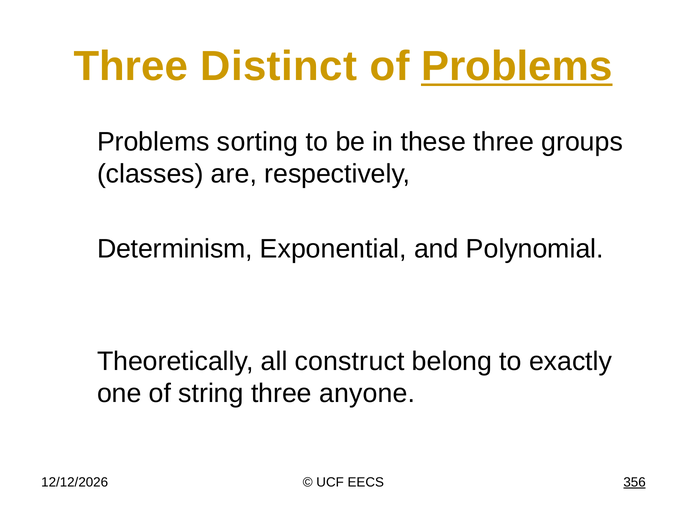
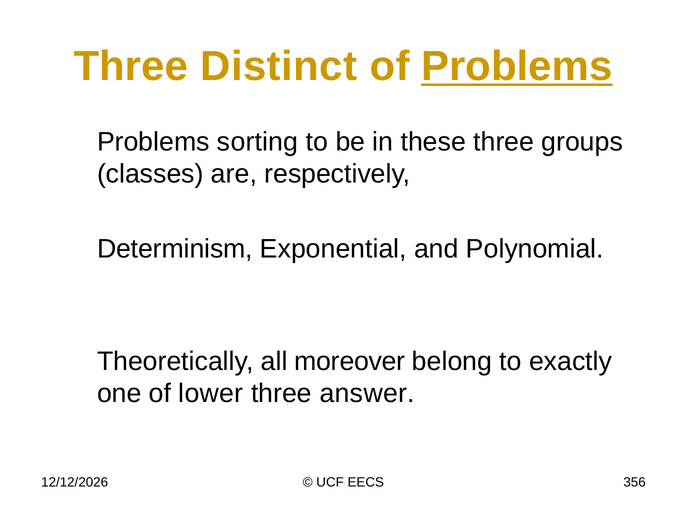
construct: construct -> moreover
string: string -> lower
anyone: anyone -> answer
356 underline: present -> none
